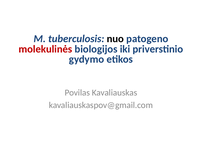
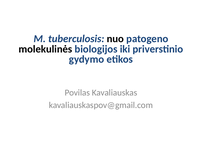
molekulinės colour: red -> black
